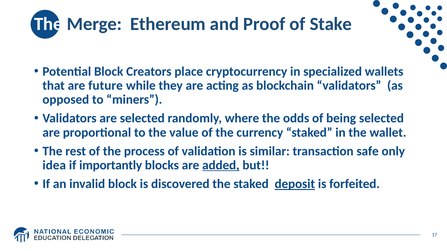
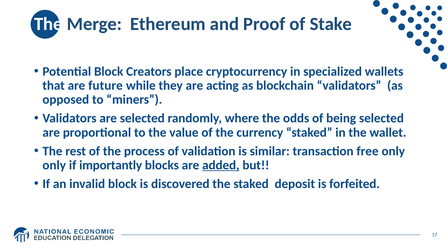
safe: safe -> free
idea at (54, 165): idea -> only
deposit underline: present -> none
